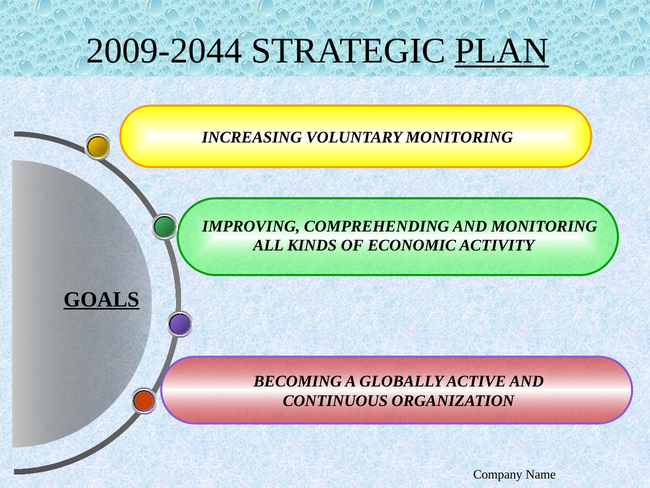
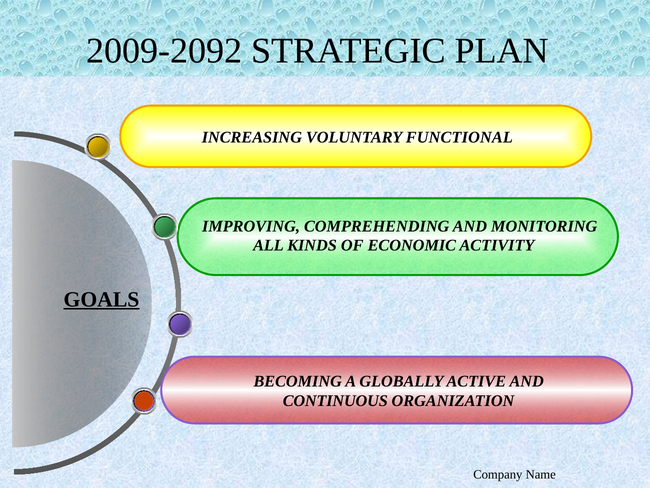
2009-2044: 2009-2044 -> 2009-2092
PLAN underline: present -> none
VOLUNTARY MONITORING: MONITORING -> FUNCTIONAL
